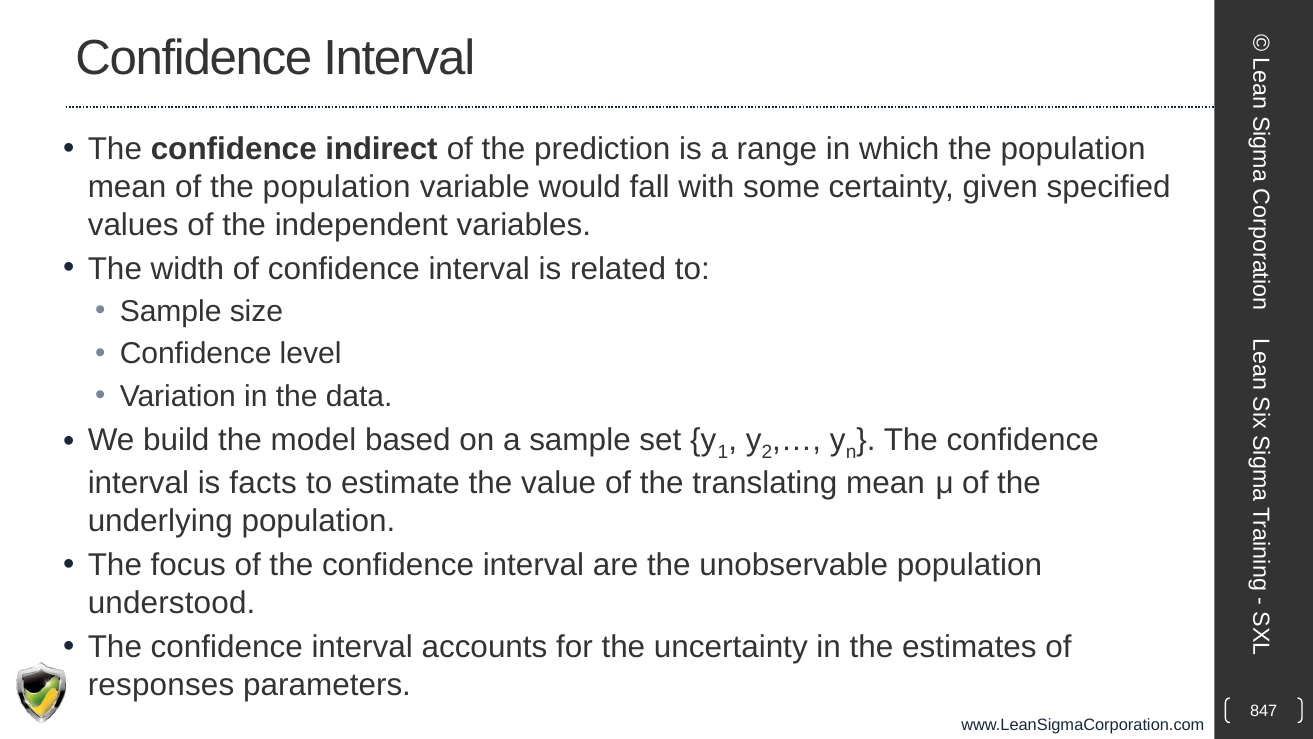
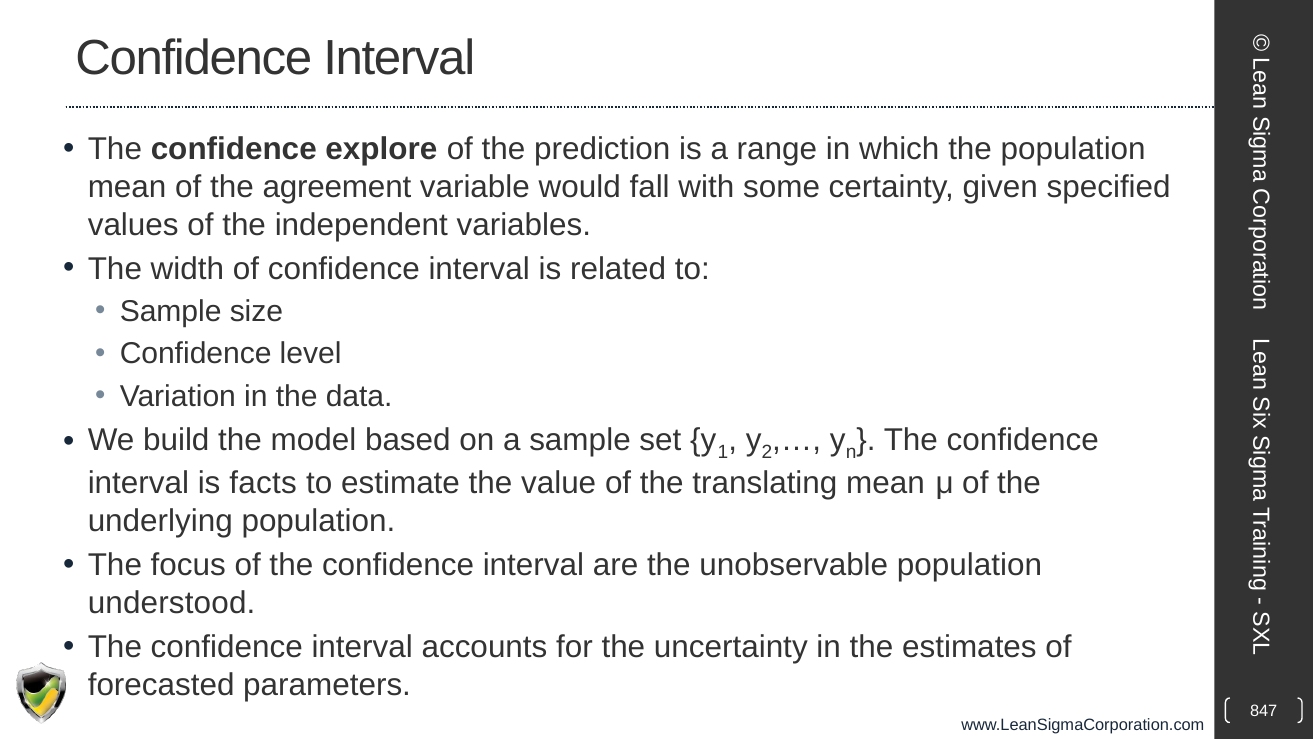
indirect: indirect -> explore
of the population: population -> agreement
responses: responses -> forecasted
